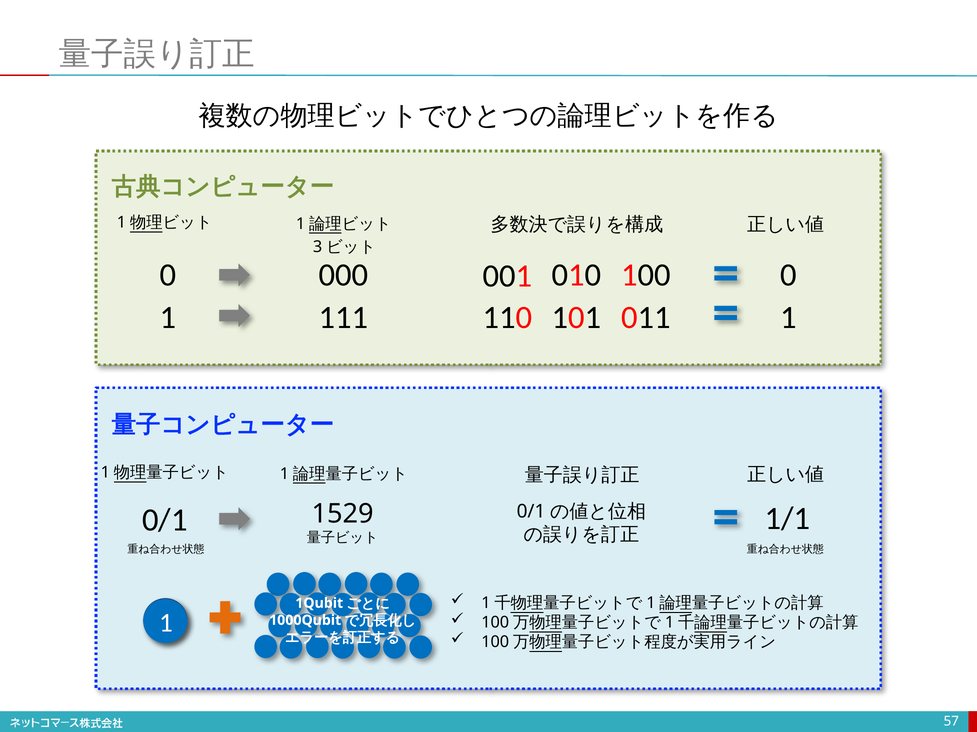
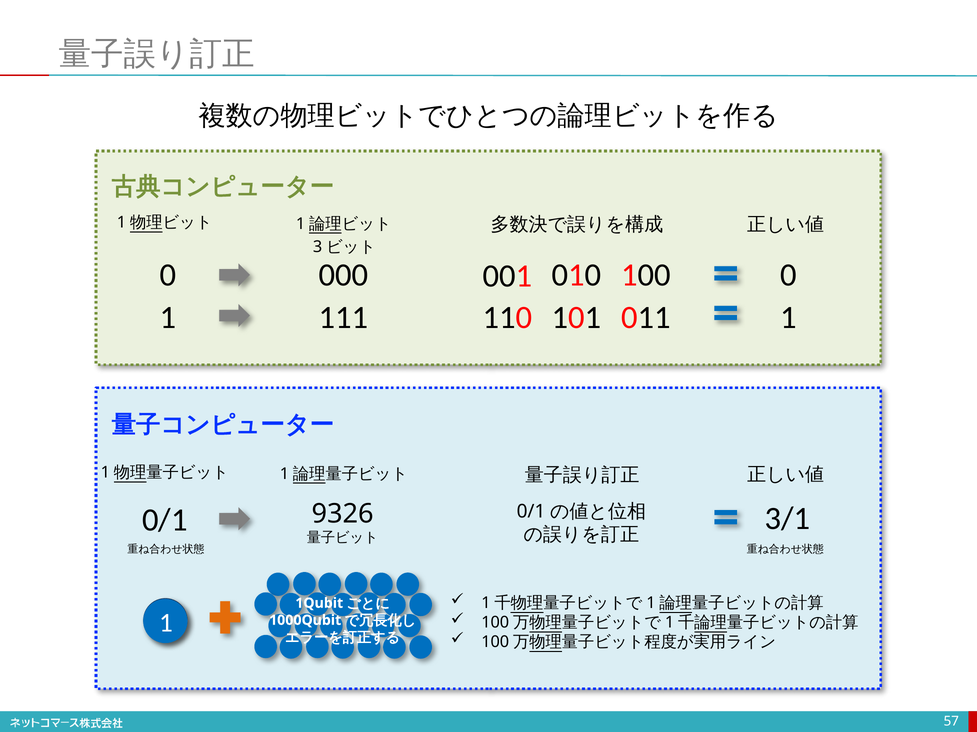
1/1: 1/1 -> 3/1
1529: 1529 -> 9326
